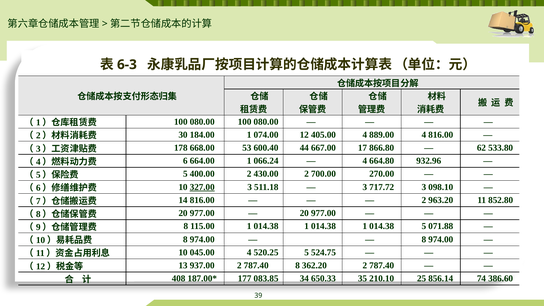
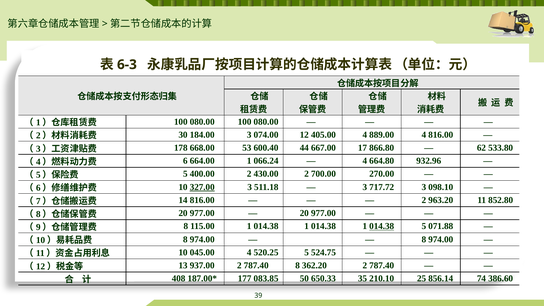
184.00 1: 1 -> 3
014.38 at (382, 226) underline: none -> present
34: 34 -> 50
